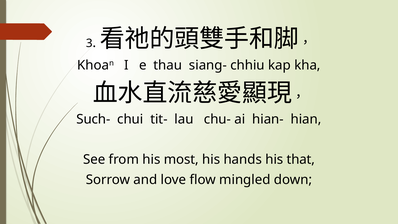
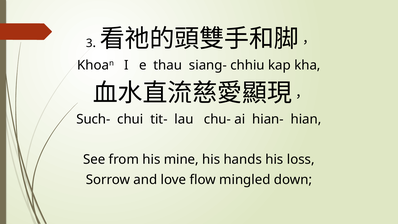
most: most -> mine
that: that -> loss
